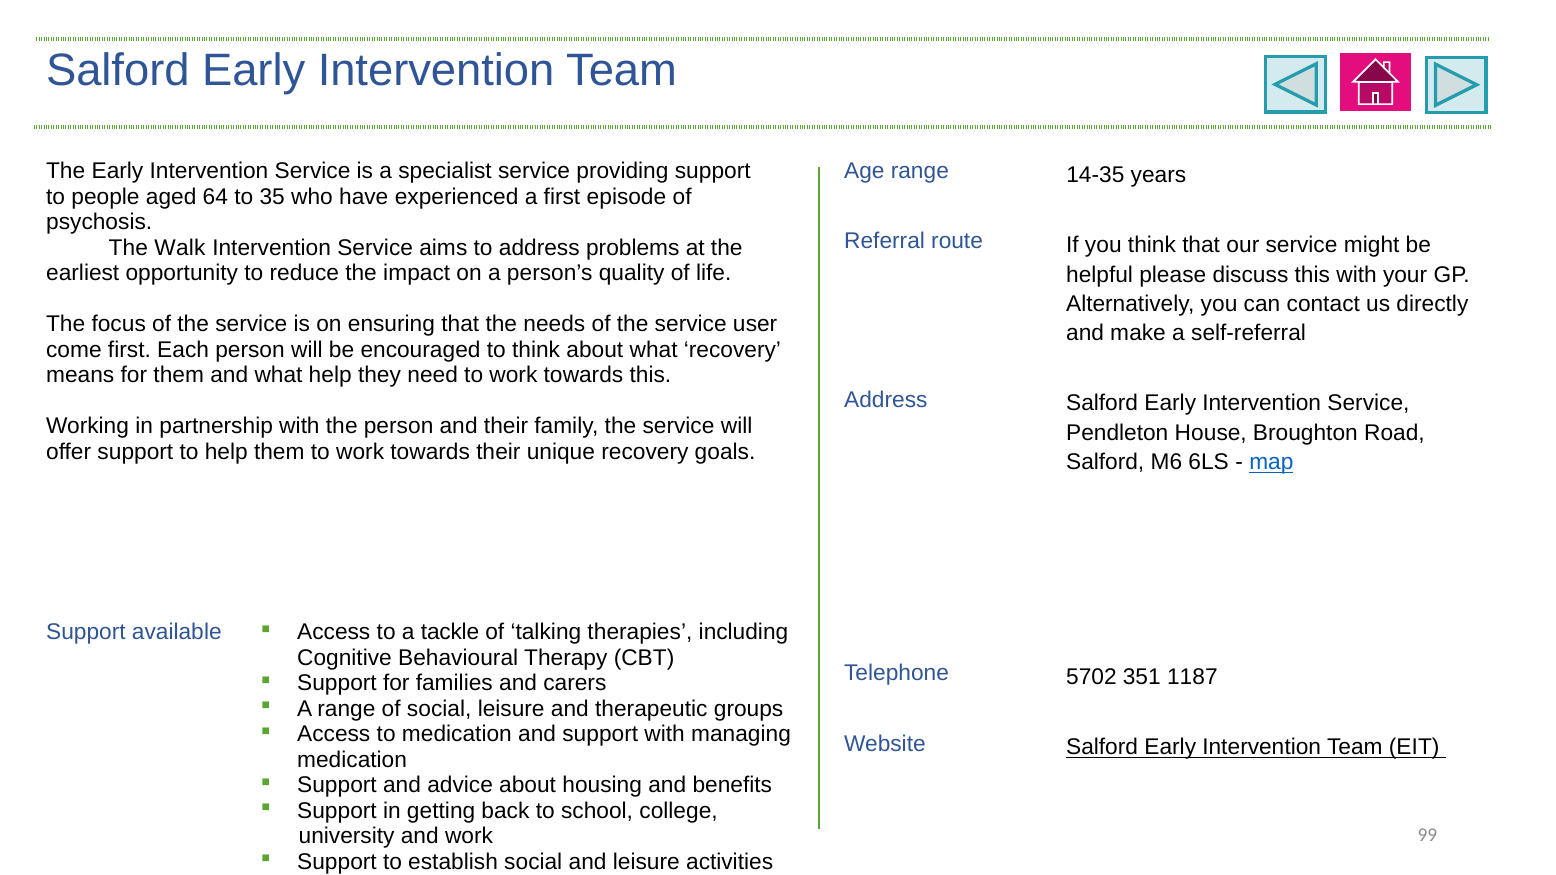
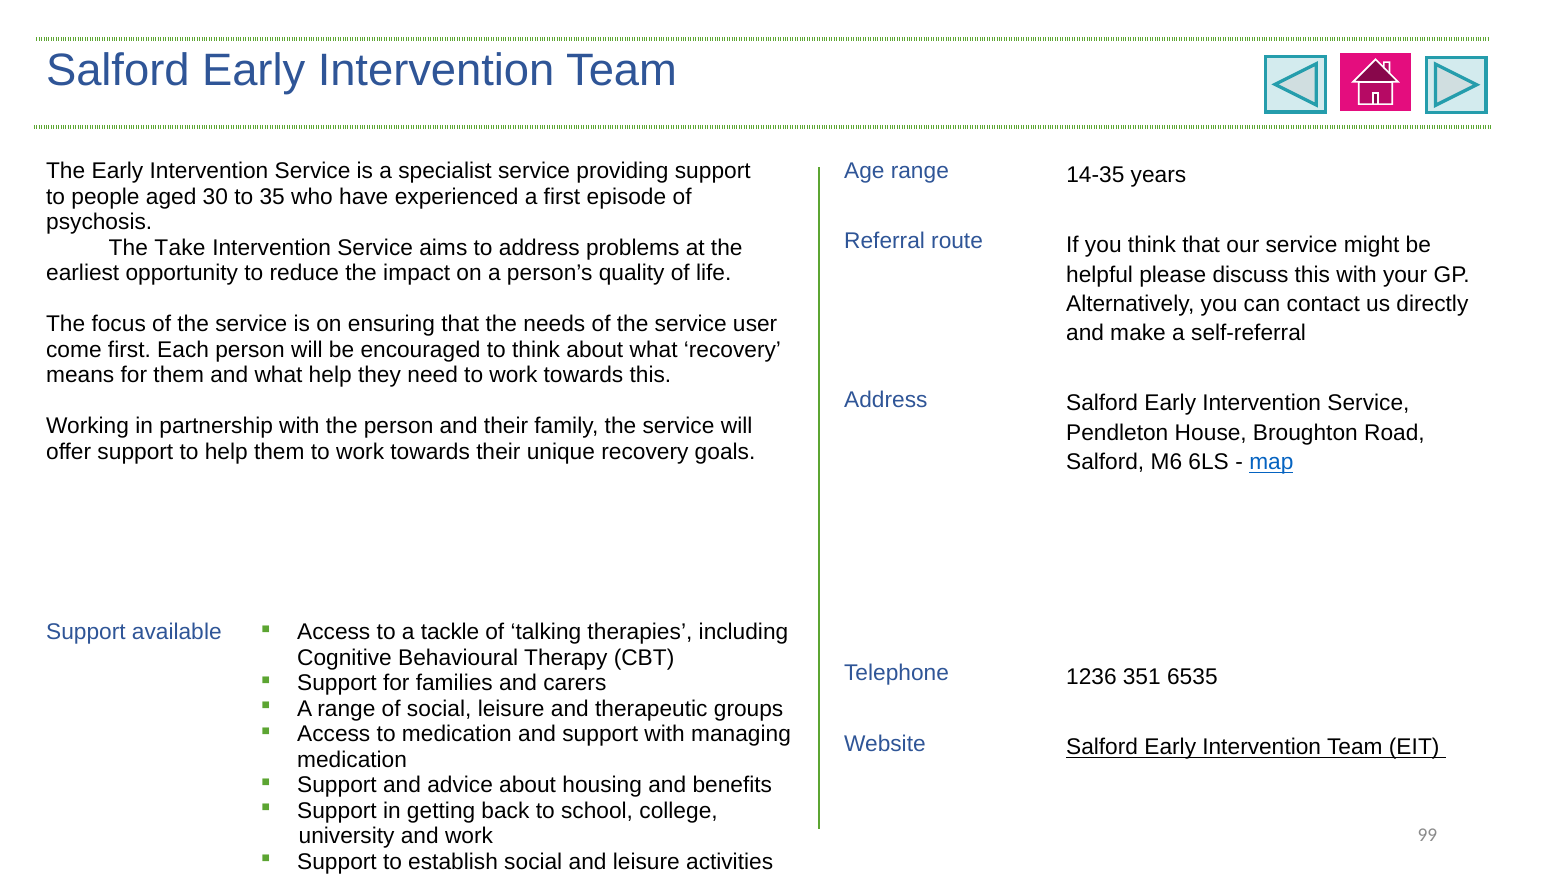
64: 64 -> 30
Walk: Walk -> Take
5702: 5702 -> 1236
1187: 1187 -> 6535
